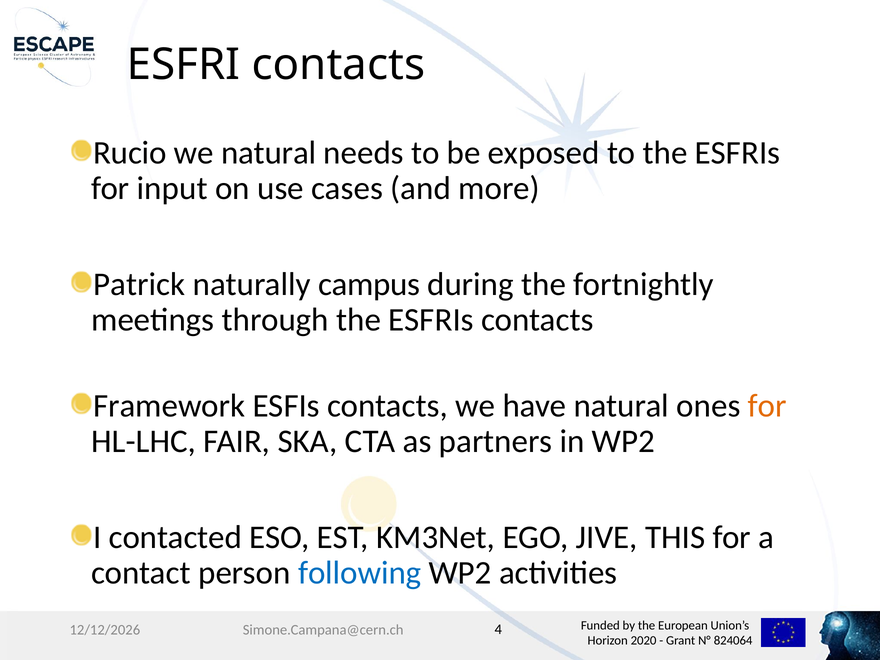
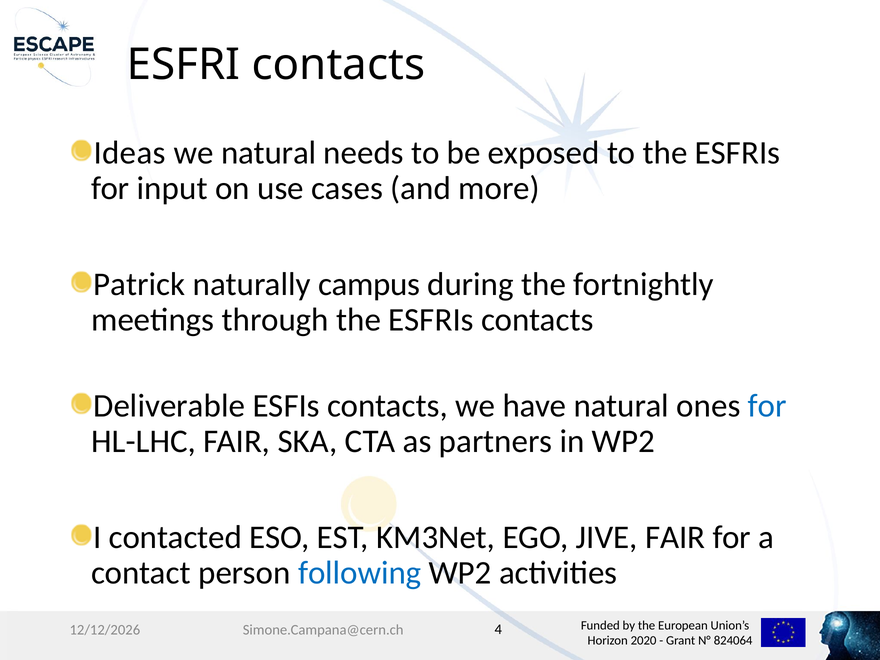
Rucio: Rucio -> Ideas
Framework: Framework -> Deliverable
for at (767, 406) colour: orange -> blue
JIVE THIS: THIS -> FAIR
